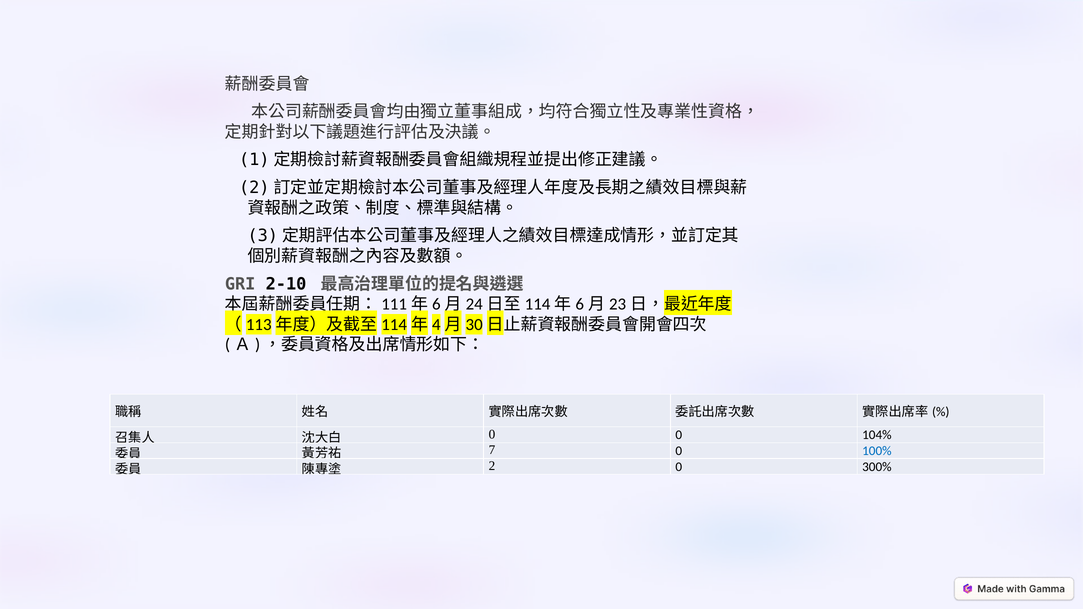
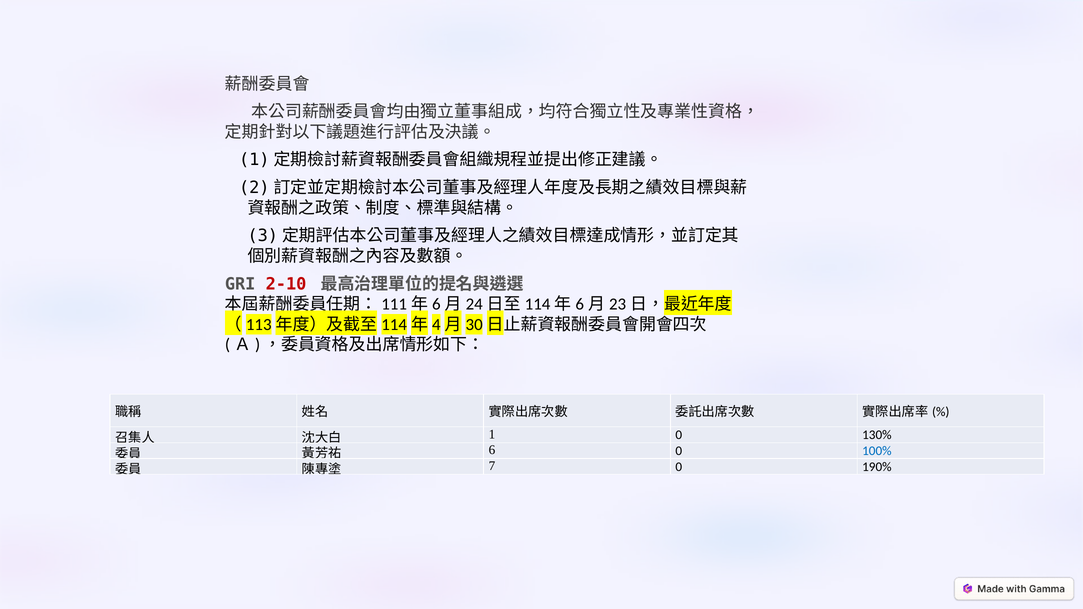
2-10 colour: black -> red
0 at (492, 434): 0 -> 1
104%: 104% -> 130%
7: 7 -> 6
2: 2 -> 7
300%: 300% -> 190%
